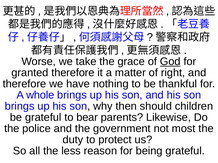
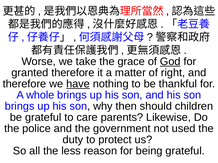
have underline: none -> present
bear: bear -> care
most: most -> used
